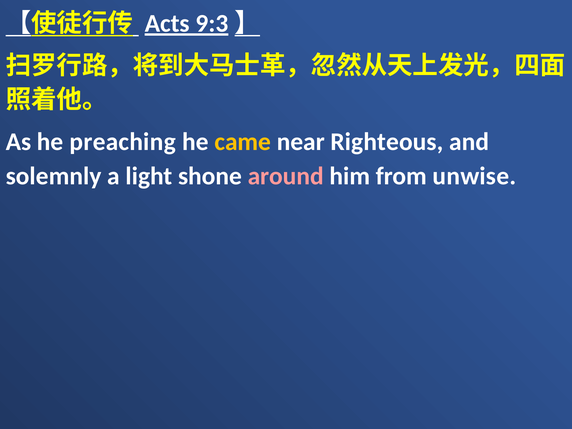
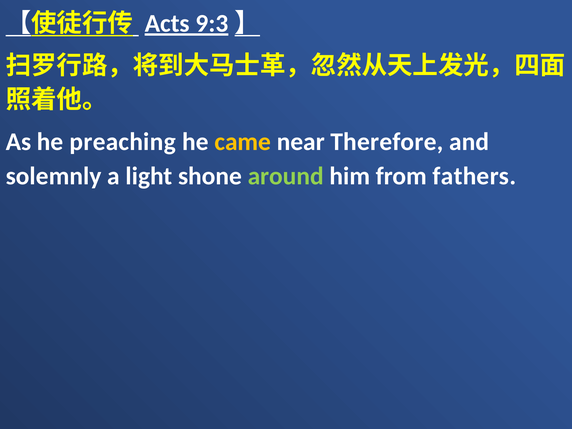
Righteous: Righteous -> Therefore
around colour: pink -> light green
unwise: unwise -> fathers
